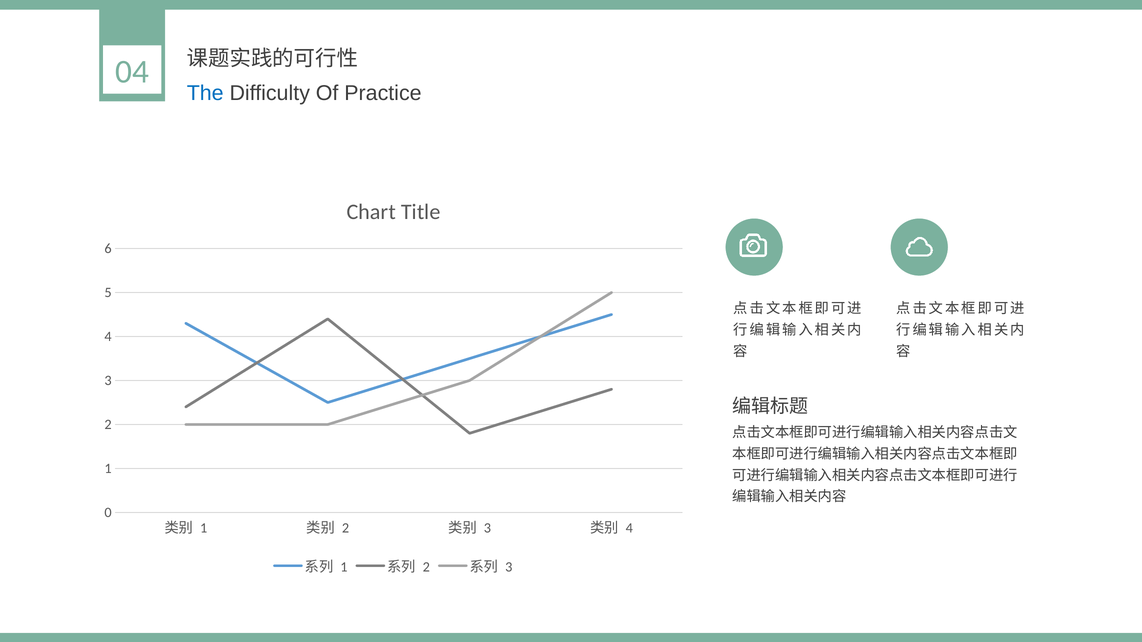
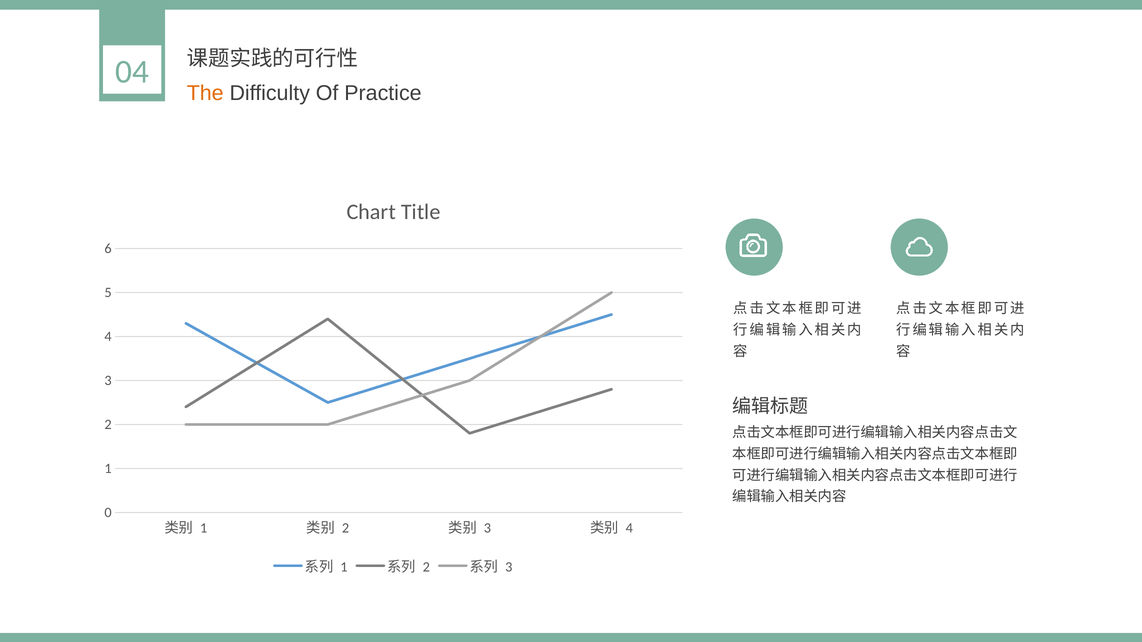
The colour: blue -> orange
